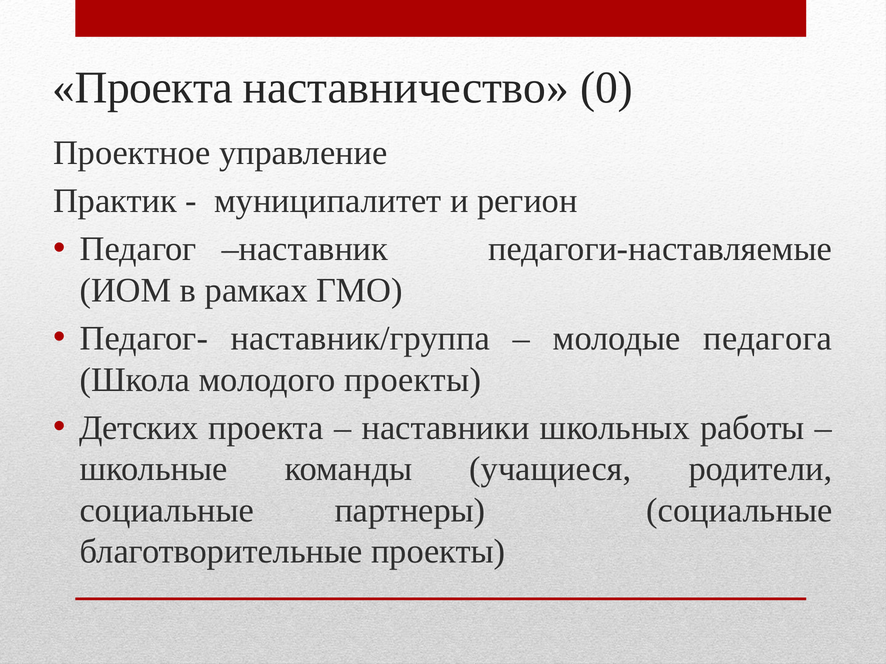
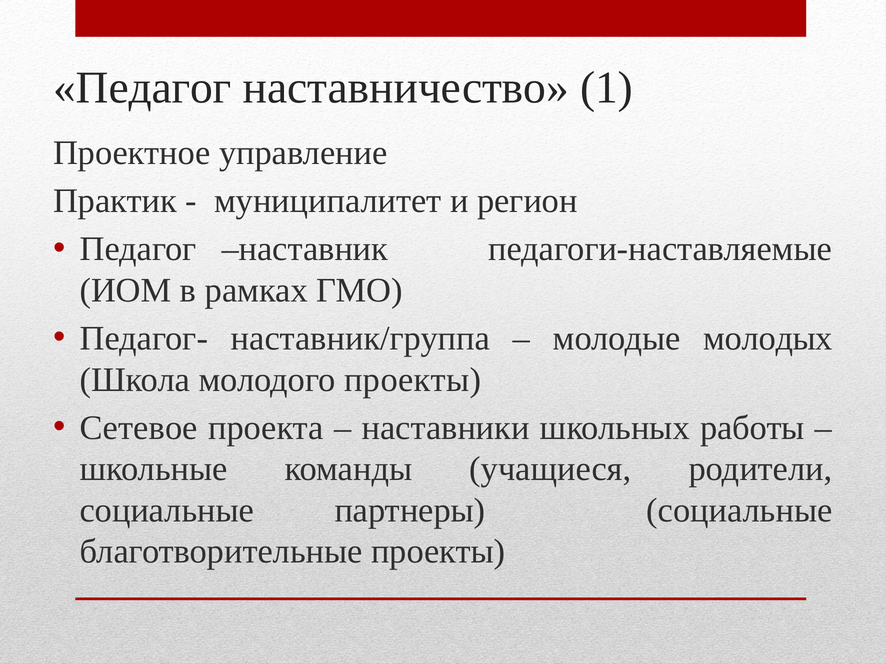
Проекта at (143, 88): Проекта -> Педагог
0: 0 -> 1
педагога: педагога -> молодых
Детских: Детских -> Сетевое
